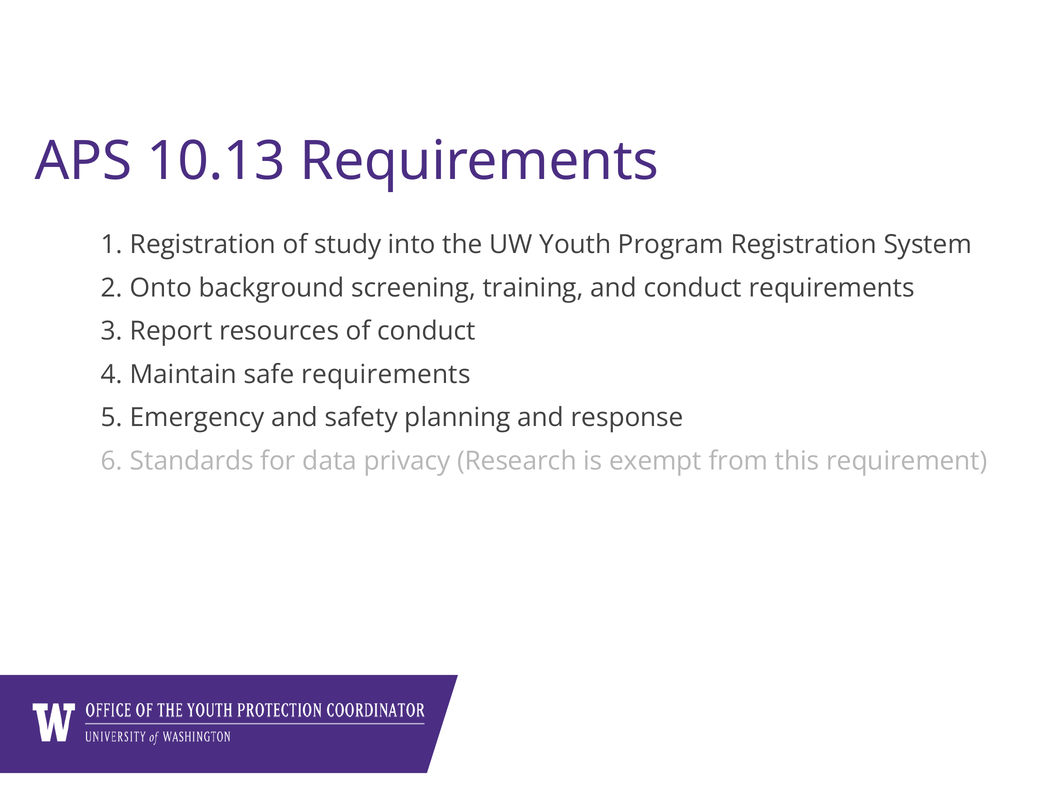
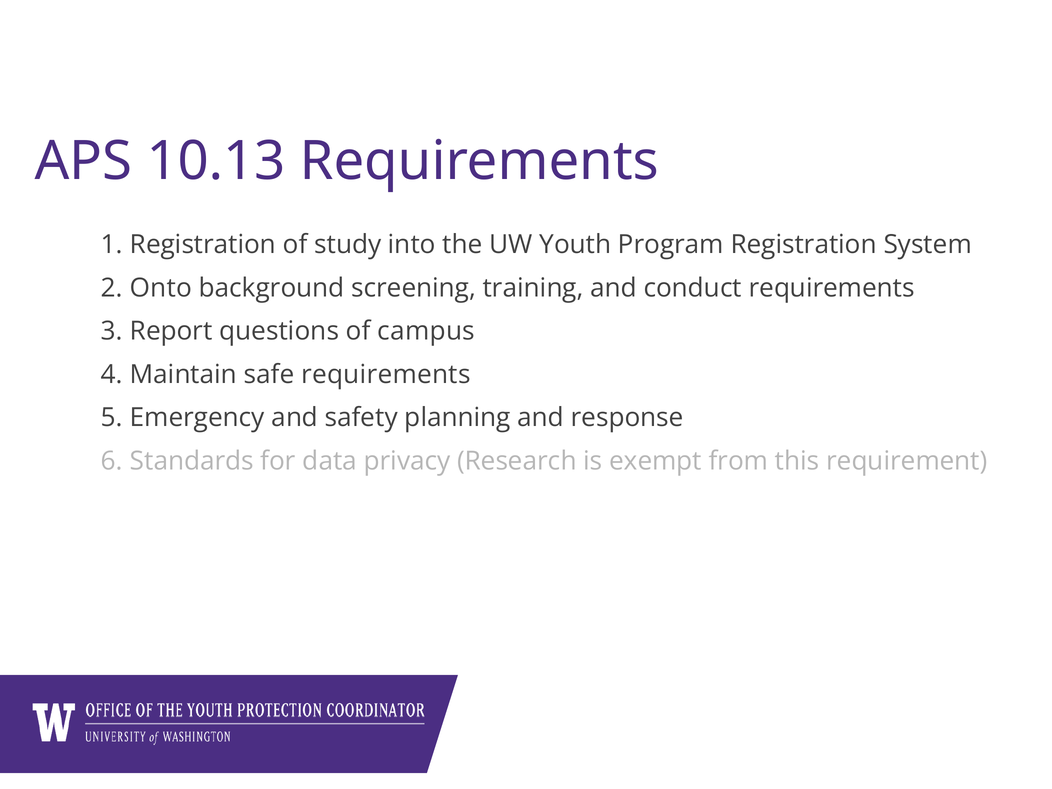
resources: resources -> questions
of conduct: conduct -> campus
